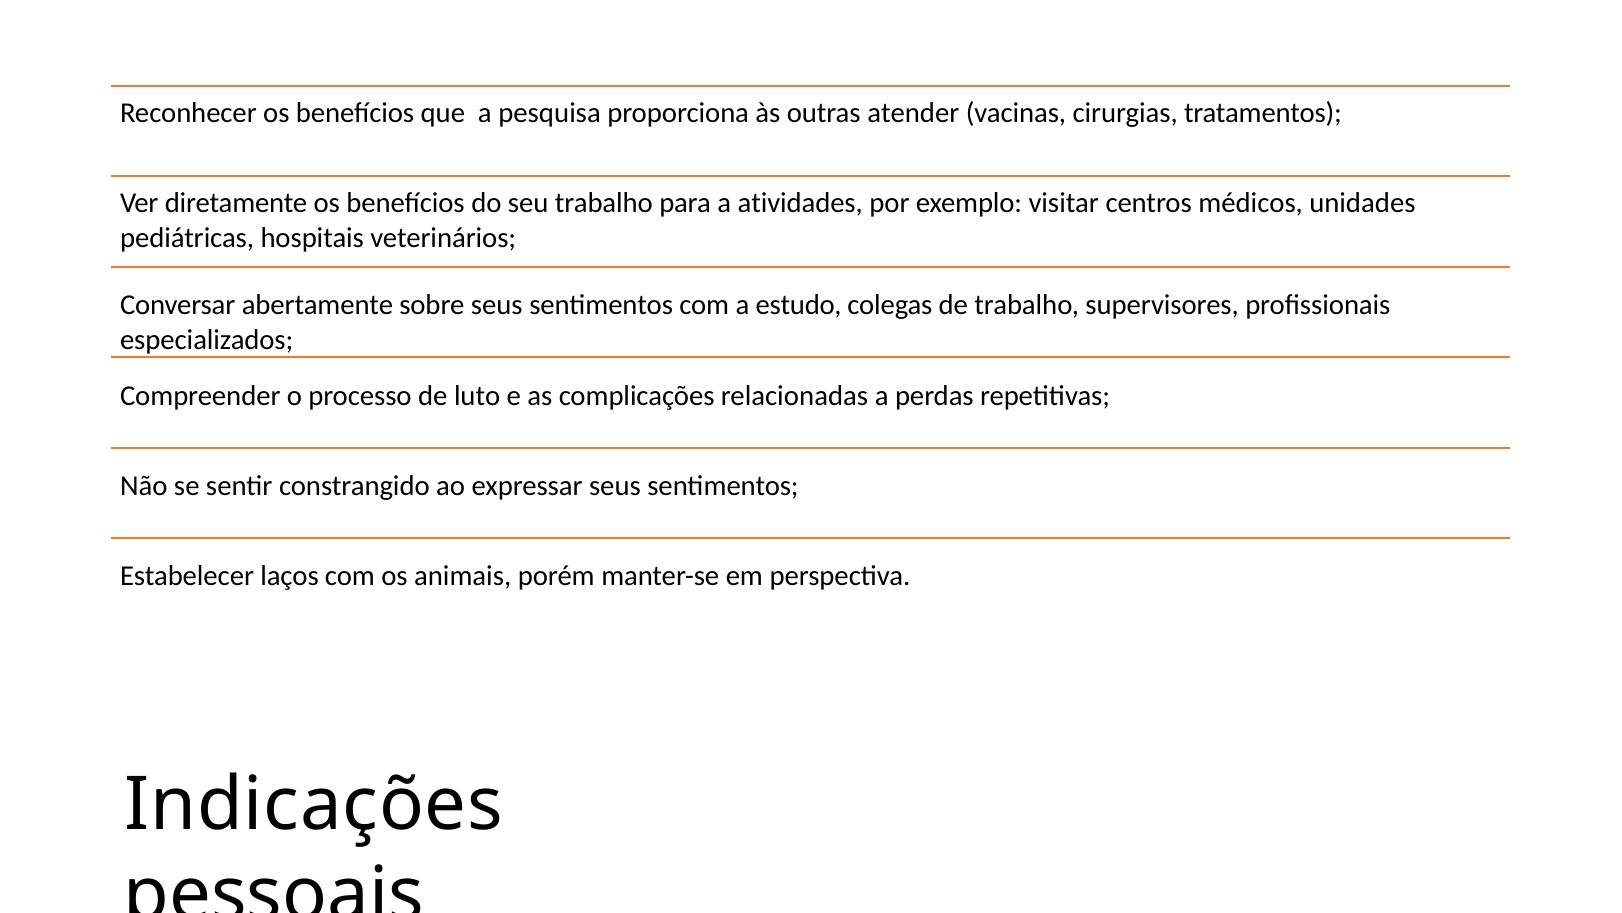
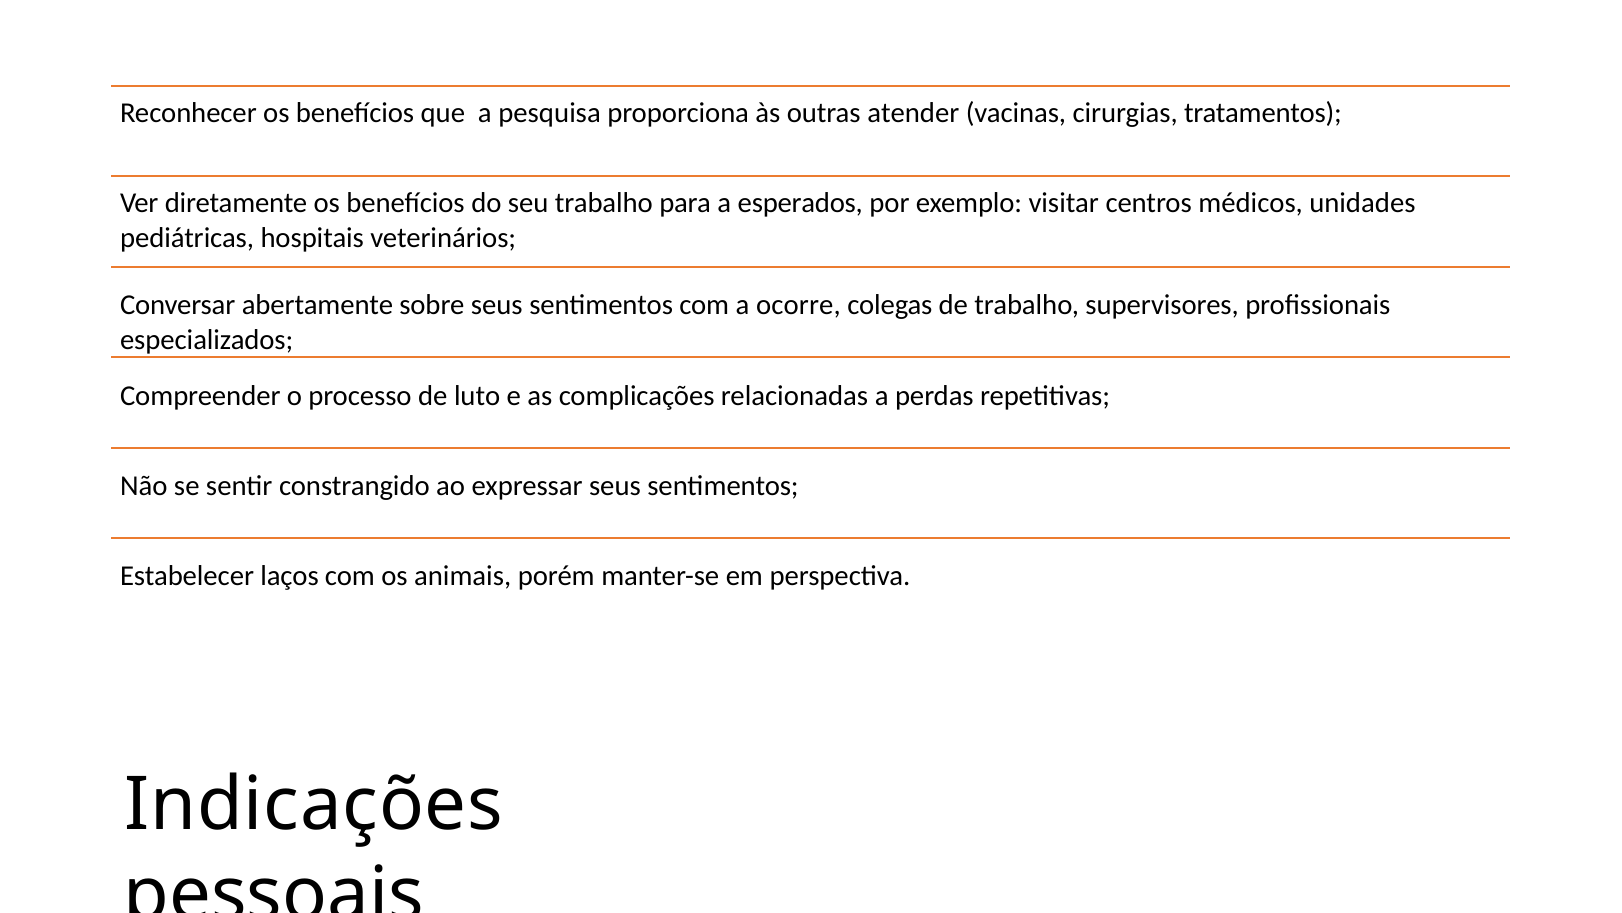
atividades: atividades -> esperados
estudo: estudo -> ocorre
